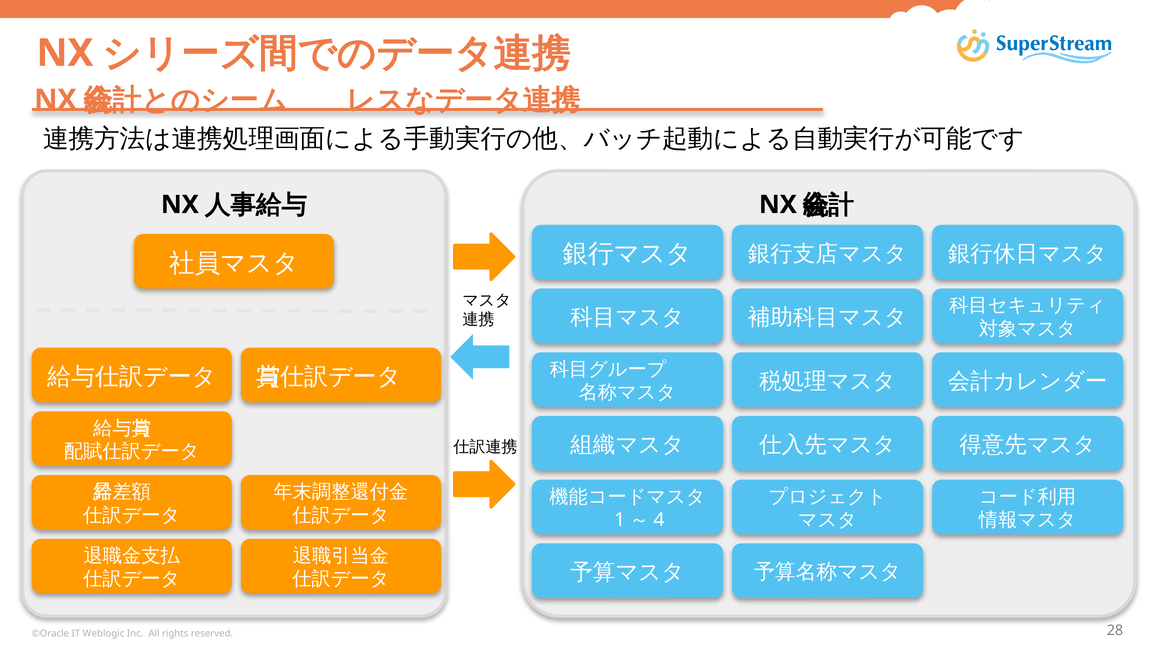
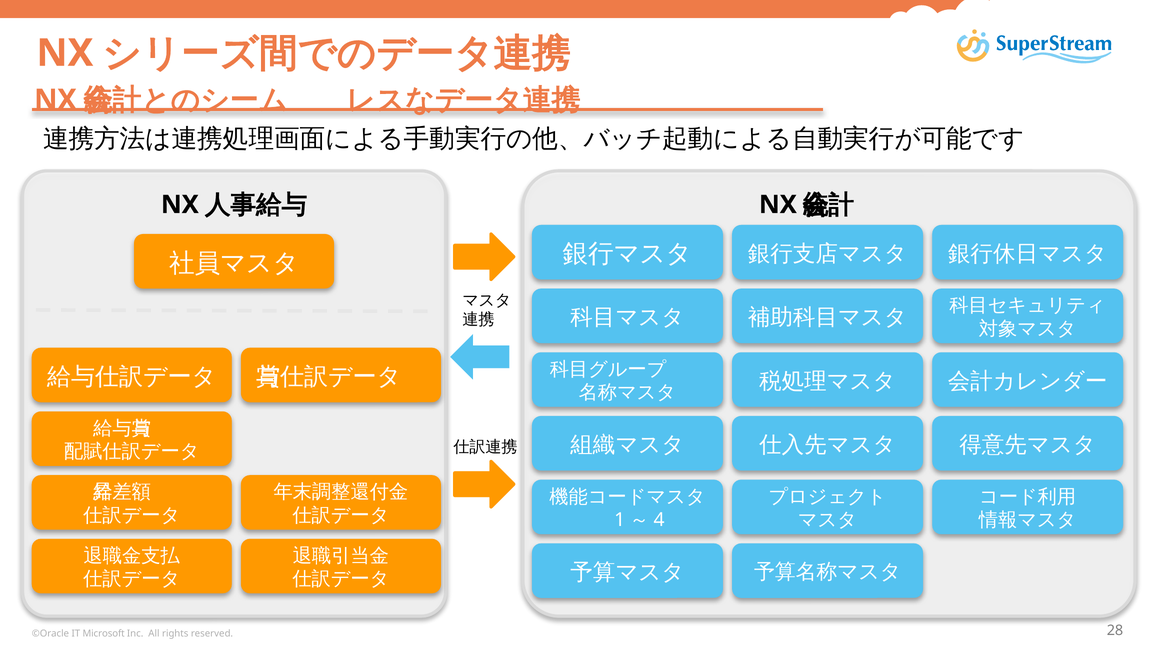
Weblogic: Weblogic -> Microsoft
